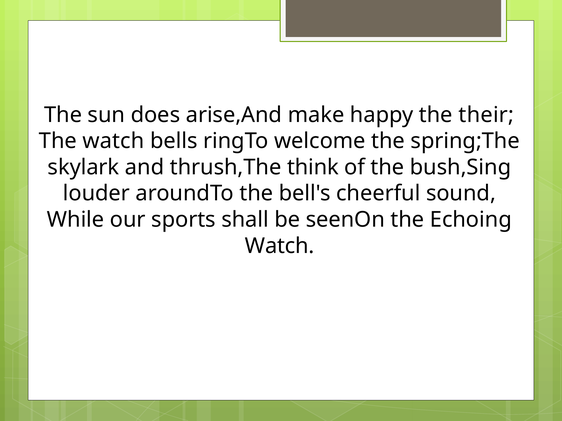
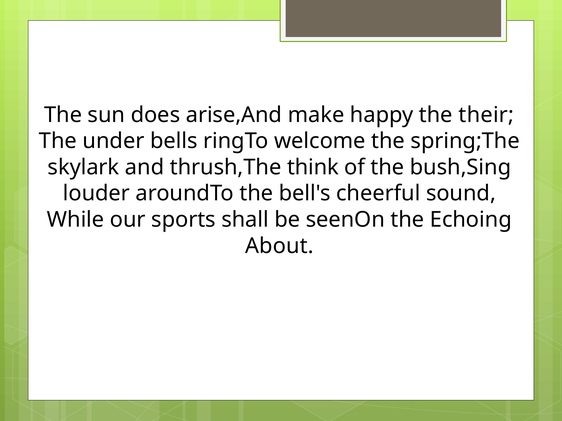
The watch: watch -> under
Watch at (280, 246): Watch -> About
